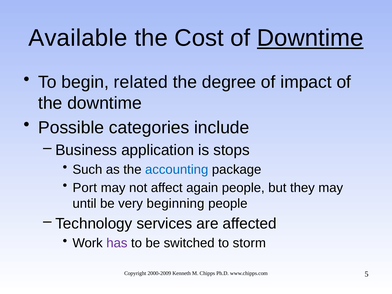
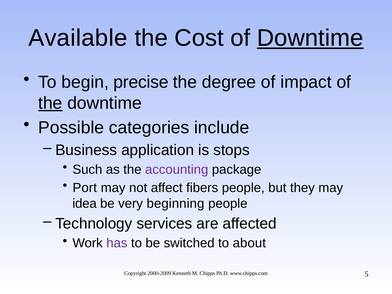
related: related -> precise
the at (50, 103) underline: none -> present
accounting colour: blue -> purple
again: again -> fibers
until: until -> idea
storm: storm -> about
